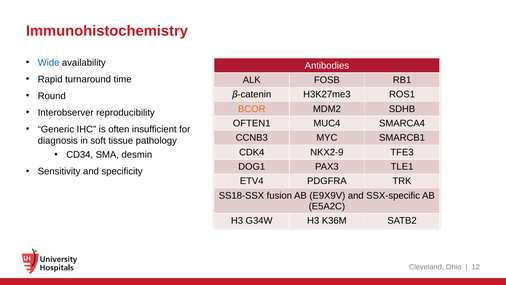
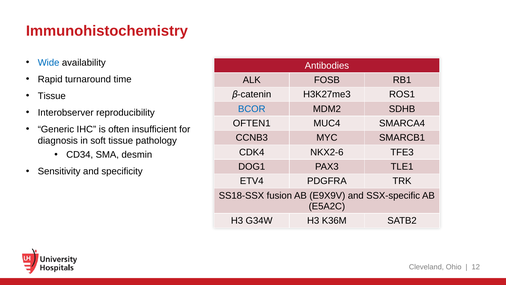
Round at (52, 96): Round -> Tissue
BCOR colour: orange -> blue
NKX2-9: NKX2-9 -> NKX2-6
